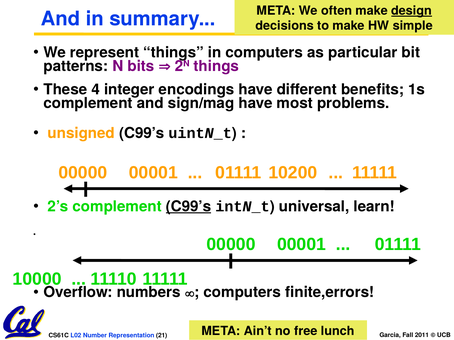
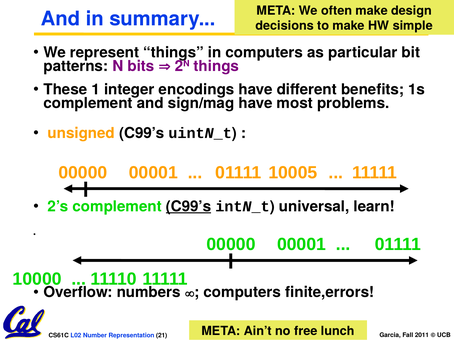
design underline: present -> none
4: 4 -> 1
10200: 10200 -> 10005
